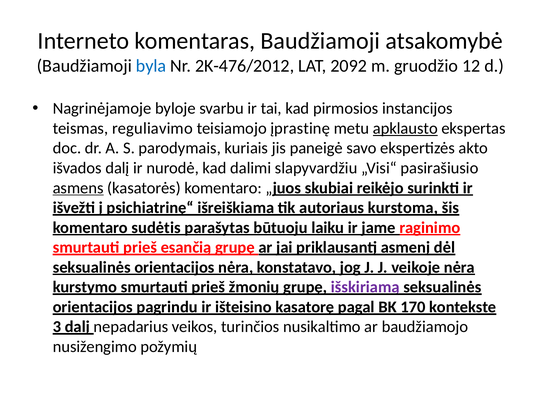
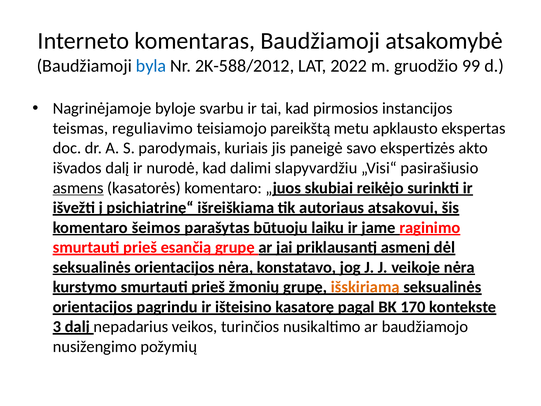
2K-476/2012: 2K-476/2012 -> 2K-588/2012
2092: 2092 -> 2022
12: 12 -> 99
įprastinę: įprastinę -> pareikštą
apklausto underline: present -> none
kurstoma: kurstoma -> atsakovui
sudėtis: sudėtis -> šeimos
išskiriamą colour: purple -> orange
